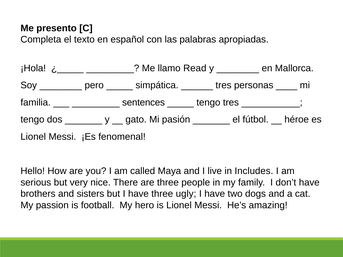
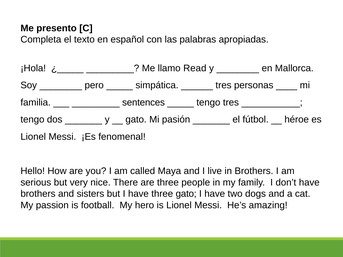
in Includes: Includes -> Brothers
three ugly: ugly -> gato
